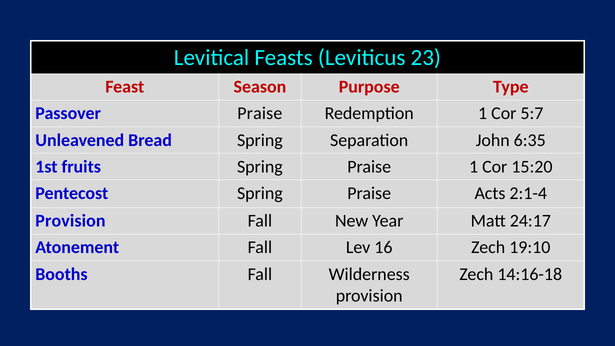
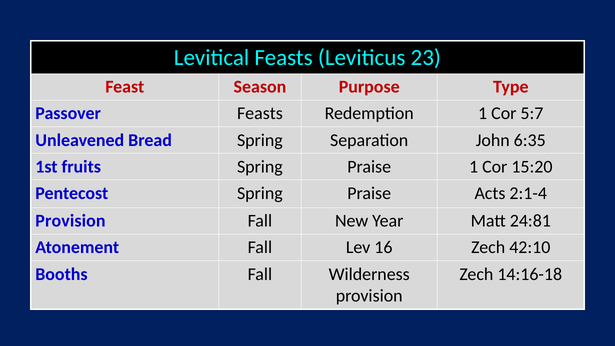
Passover Praise: Praise -> Feasts
24:17: 24:17 -> 24:81
19:10: 19:10 -> 42:10
